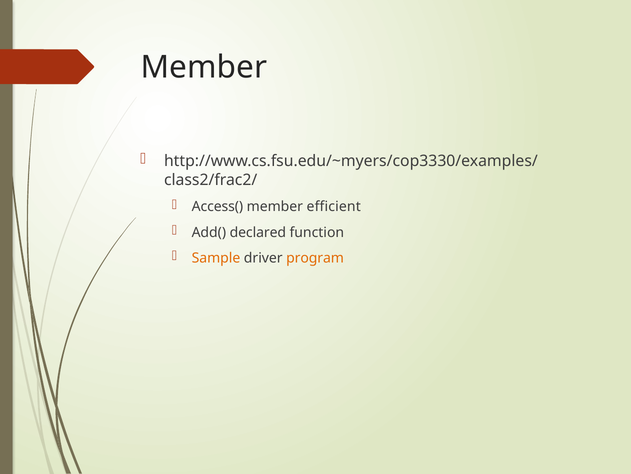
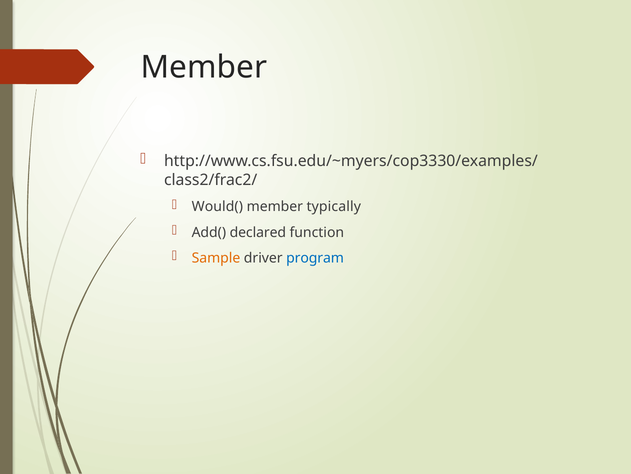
Access(: Access( -> Would(
efficient: efficient -> typically
program colour: orange -> blue
